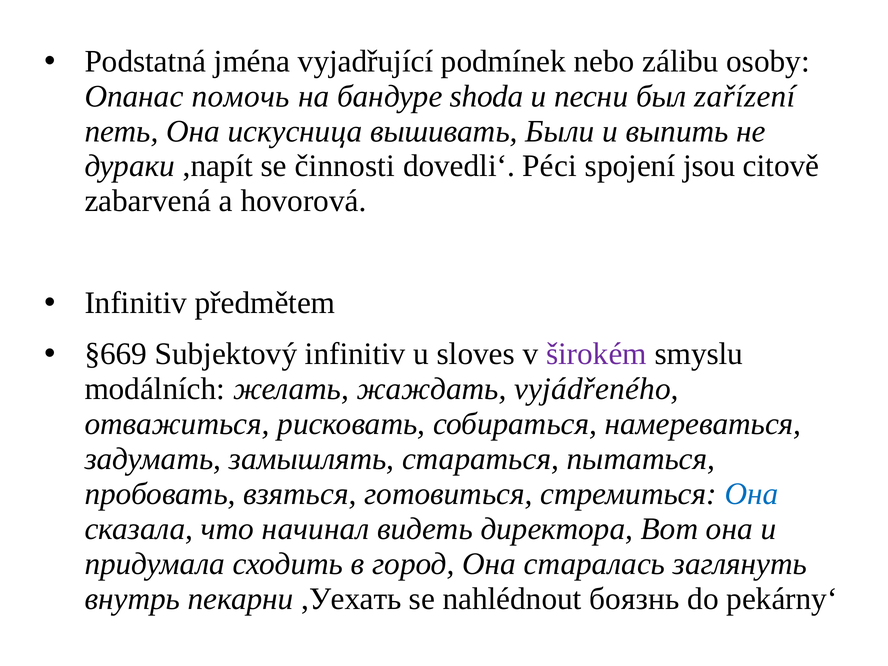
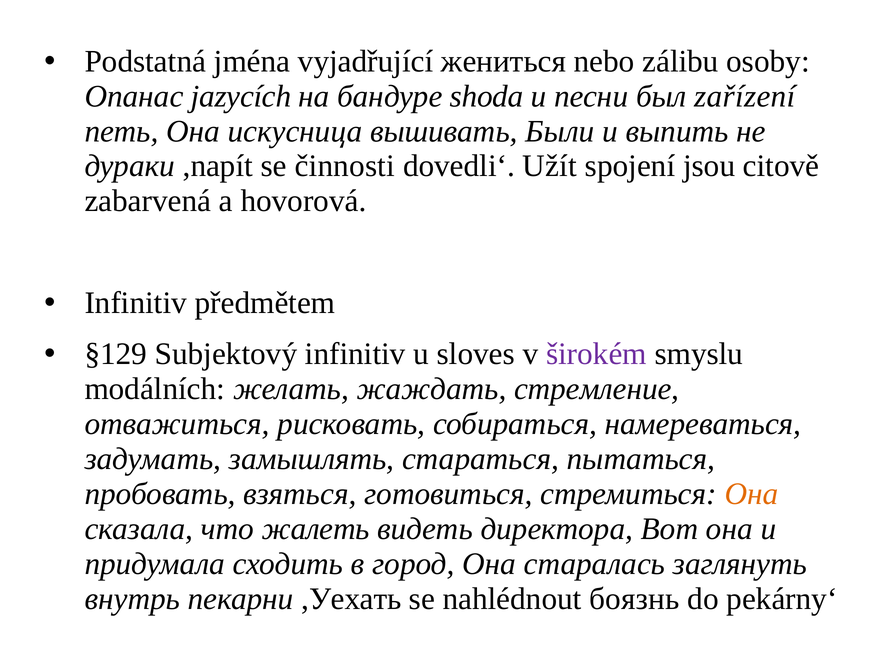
podmínek: podmínek -> жениться
помочь: помочь -> jazycích
Péci: Péci -> Užít
§669: §669 -> §129
vyjádřeného: vyjádřeného -> стремление
Она at (751, 494) colour: blue -> orange
начинал: начинал -> жалеть
